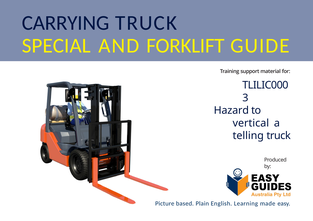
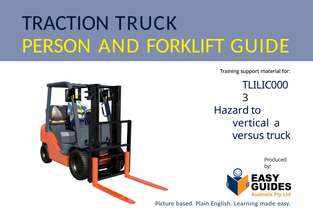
CARRYING: CARRYING -> TRACTION
SPECIAL: SPECIAL -> PERSON
telling: telling -> versus
